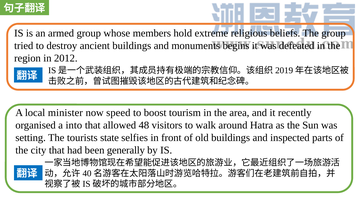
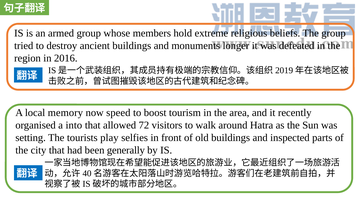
begins: begins -> longer
2012: 2012 -> 2016
minister: minister -> memory
48: 48 -> 72
state: state -> play
